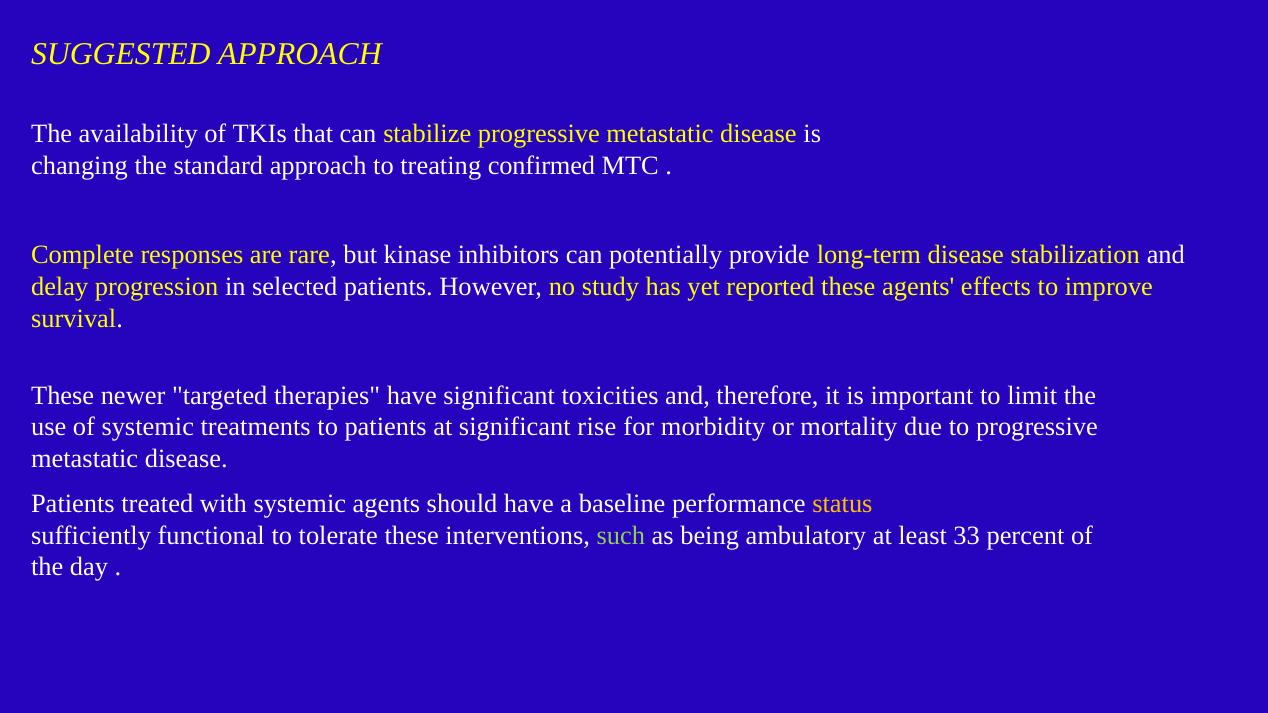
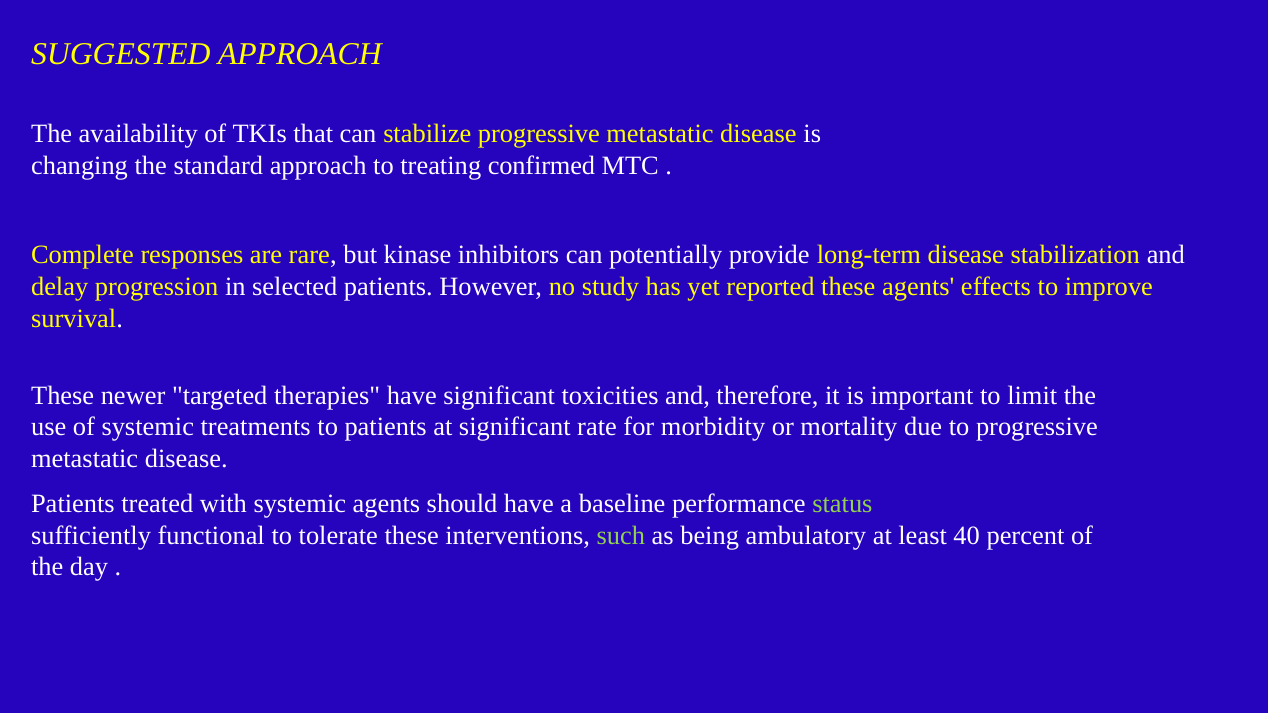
rise: rise -> rate
status colour: yellow -> light green
33: 33 -> 40
